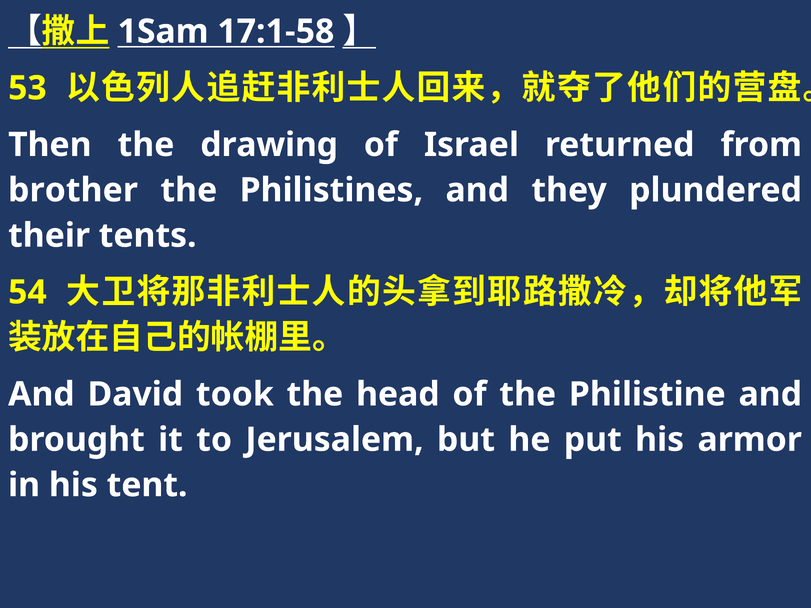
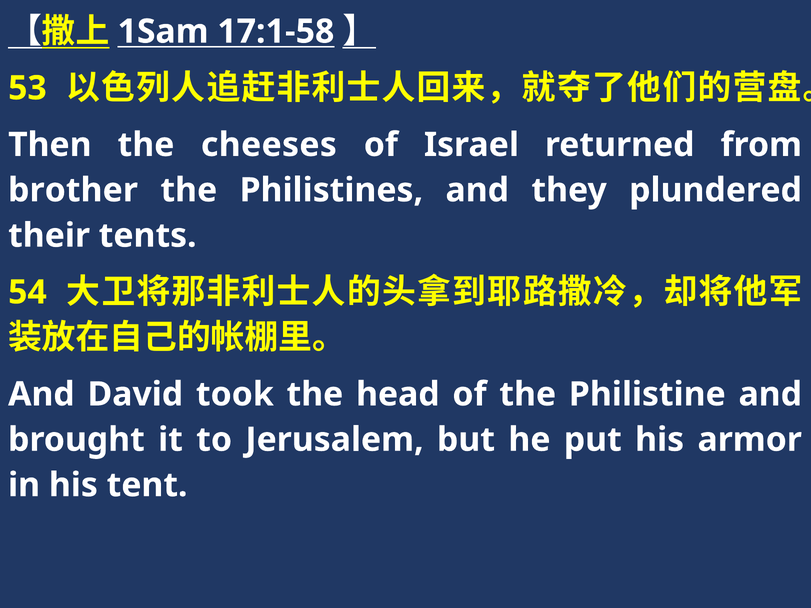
drawing: drawing -> cheeses
